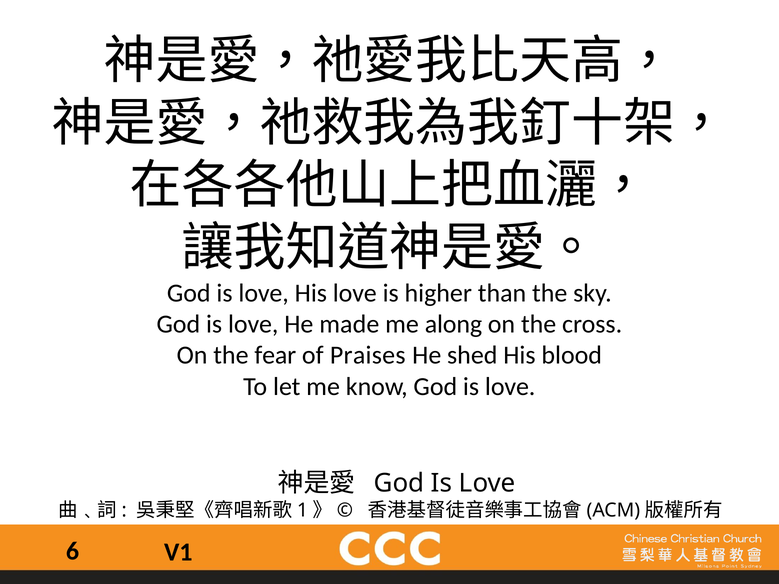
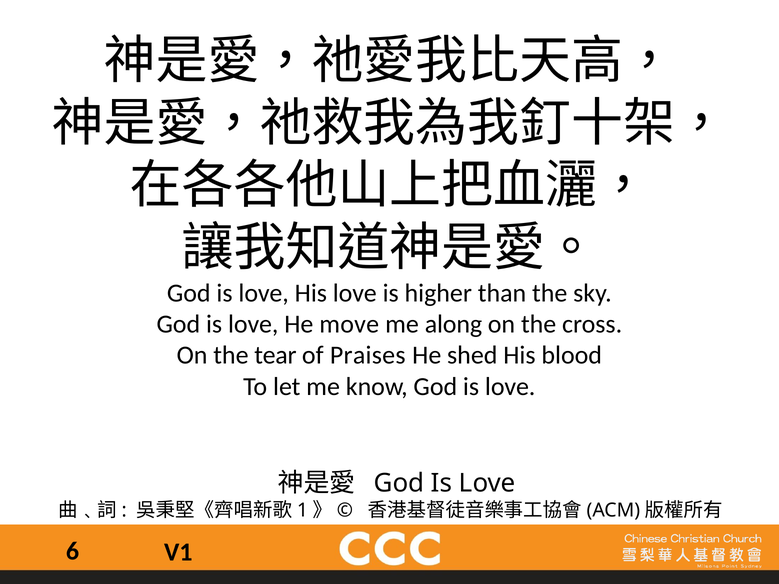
made: made -> move
fear: fear -> tear
